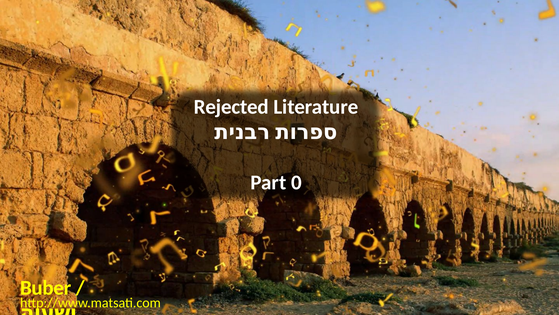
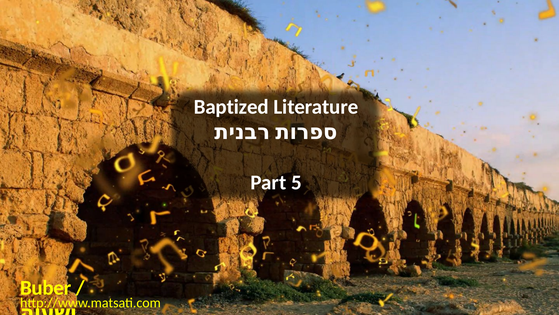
Rejected: Rejected -> Baptized
0: 0 -> 5
